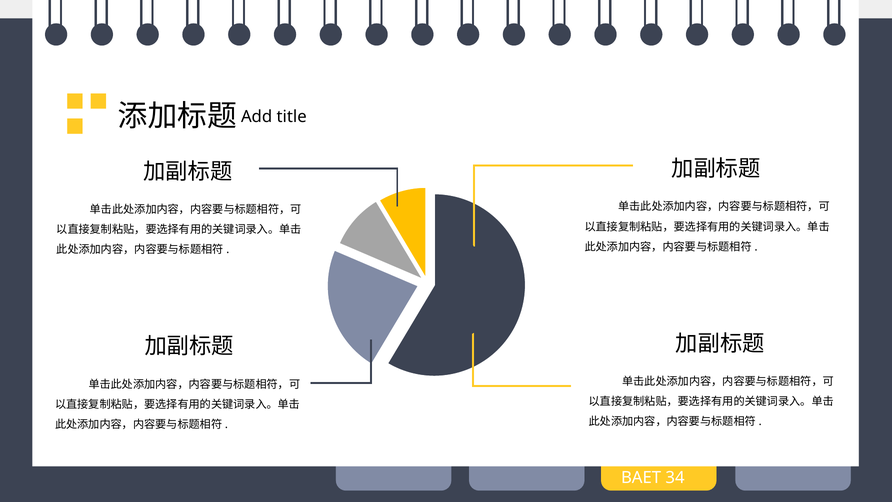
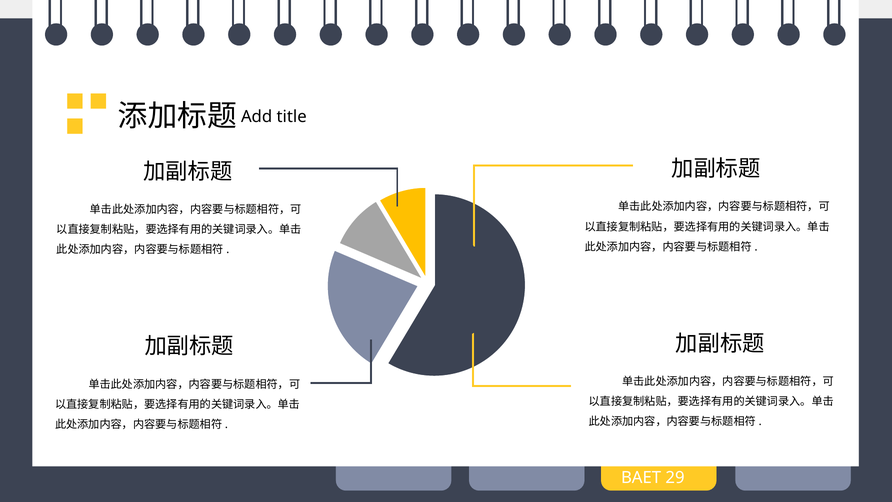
34: 34 -> 29
